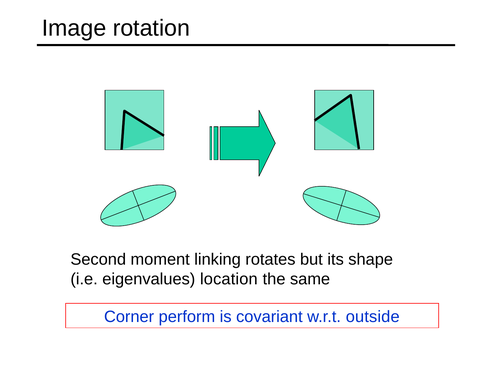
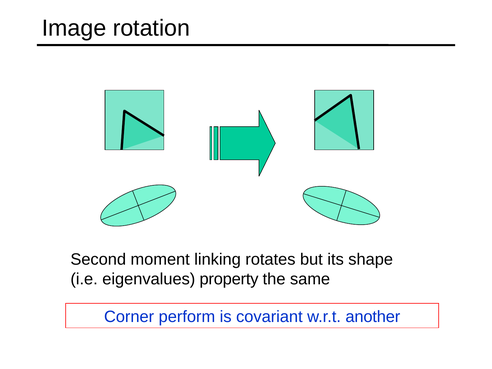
location: location -> property
outside: outside -> another
